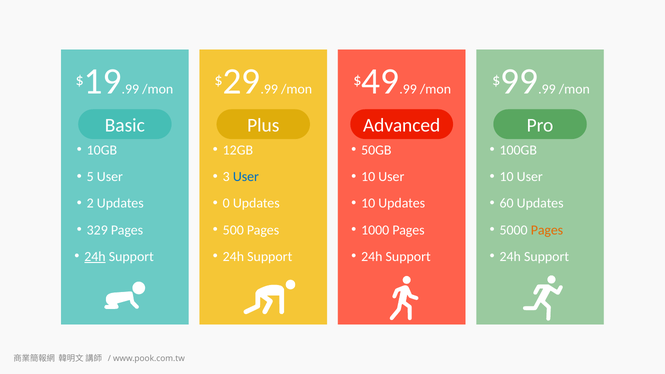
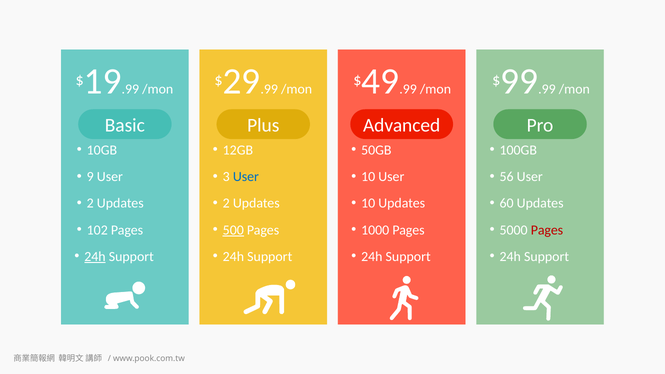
5: 5 -> 9
10 at (507, 177): 10 -> 56
0 at (226, 203): 0 -> 2
329: 329 -> 102
500 underline: none -> present
Pages at (547, 230) colour: orange -> red
